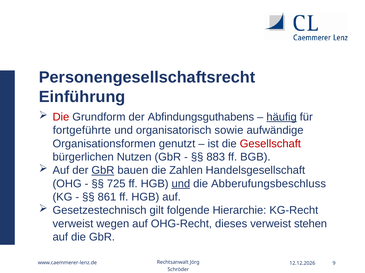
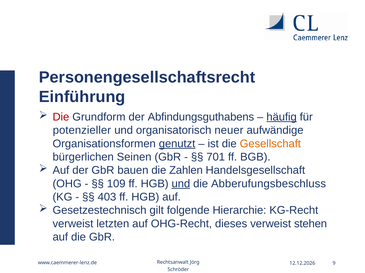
fortgeführte: fortgeführte -> potenzieller
sowie: sowie -> neuer
genutzt underline: none -> present
Gesellschaft colour: red -> orange
Nutzen: Nutzen -> Seinen
883: 883 -> 701
GbR at (103, 171) underline: present -> none
725: 725 -> 109
861: 861 -> 403
wegen: wegen -> letzten
